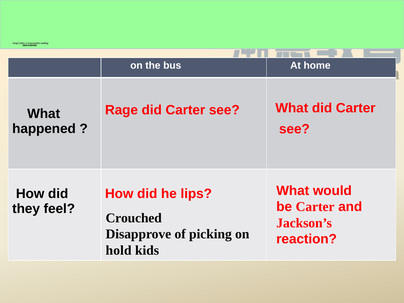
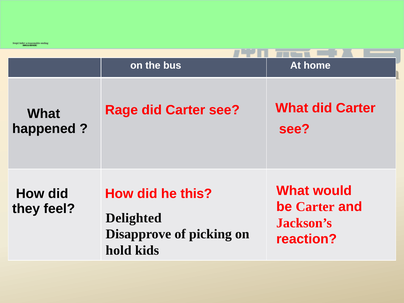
lips: lips -> this
Crouched: Crouched -> Delighted
